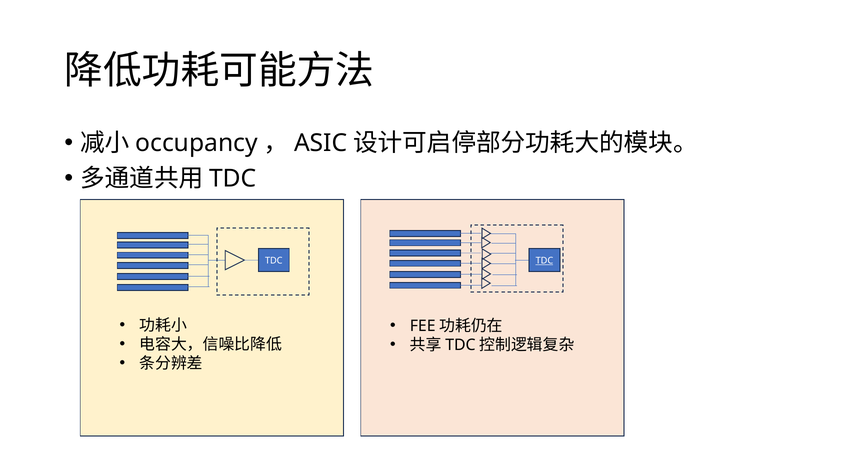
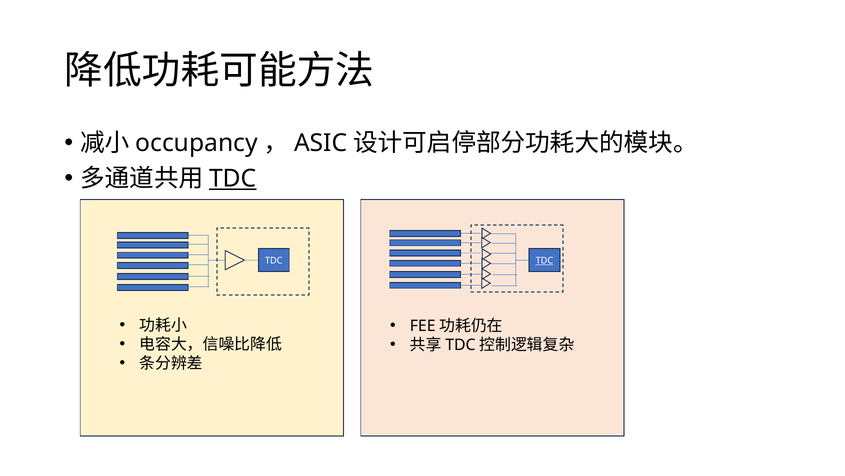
TDC at (233, 178) underline: none -> present
